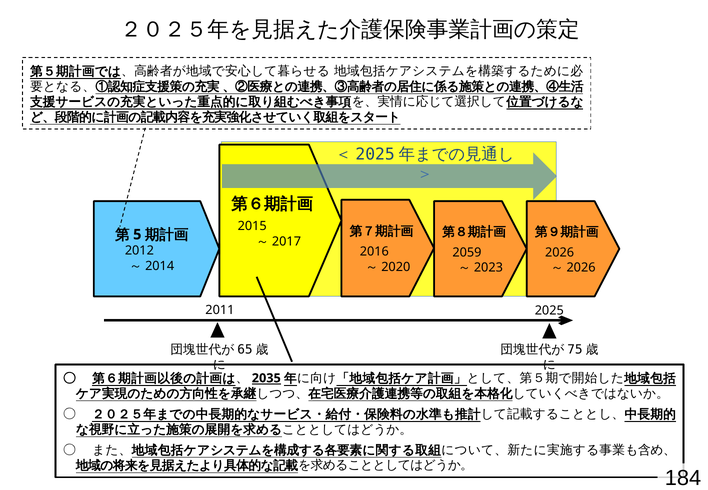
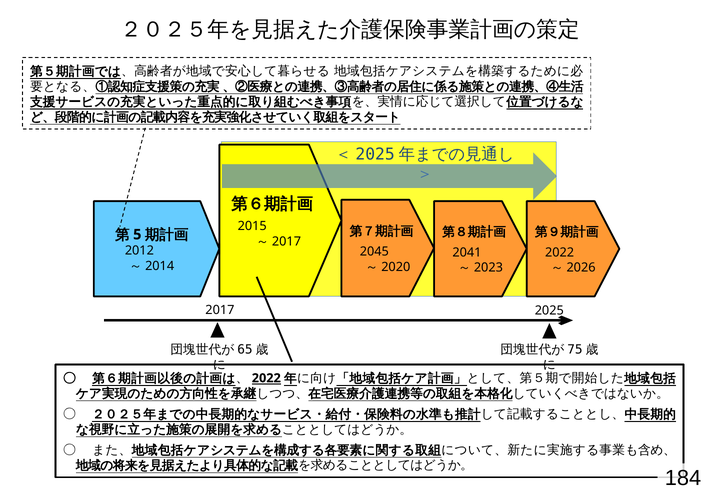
2016: 2016 -> 2045
2059: 2059 -> 2041
2026 at (560, 252): 2026 -> 2022
2011: 2011 -> 2017
2035 at (266, 378): 2035 -> 2022
